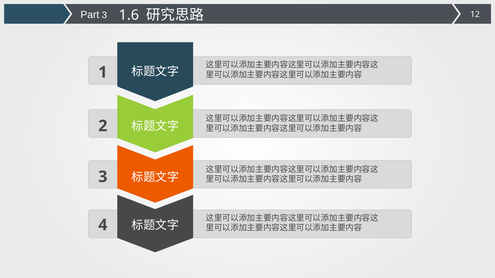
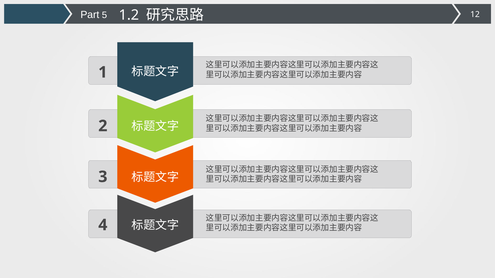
Part 3: 3 -> 5
1.6: 1.6 -> 1.2
